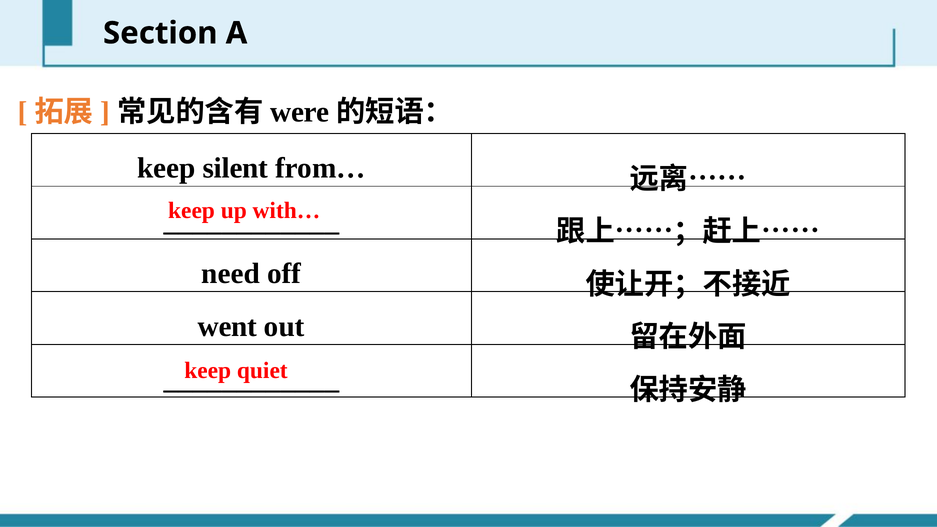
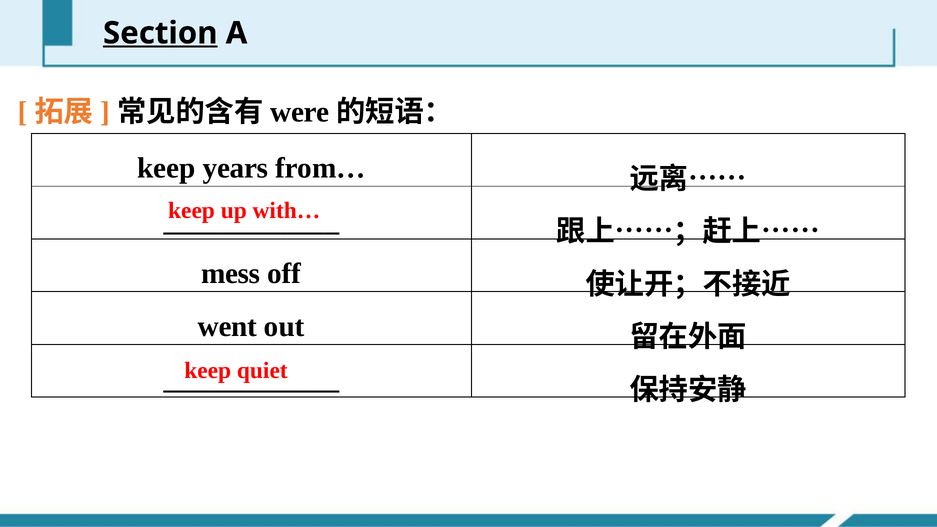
Section underline: none -> present
silent: silent -> years
need: need -> mess
